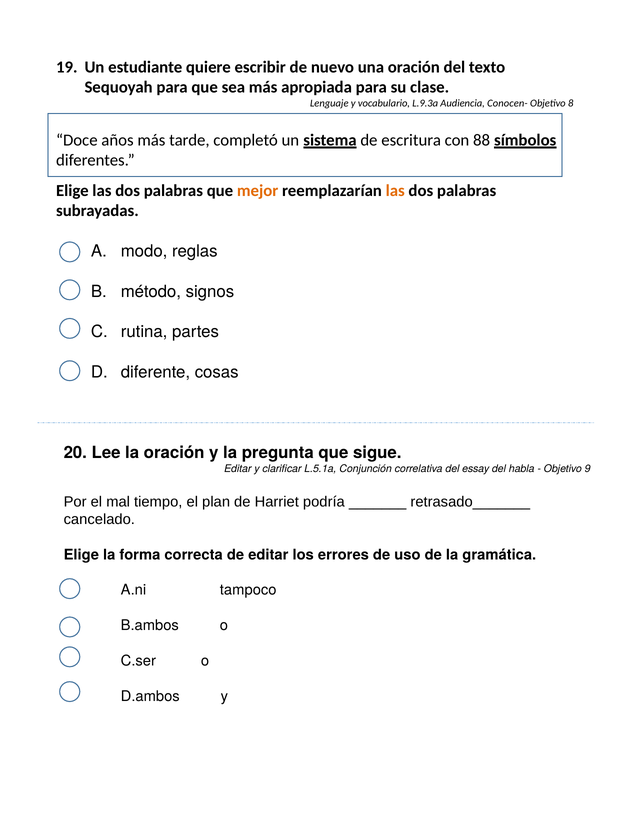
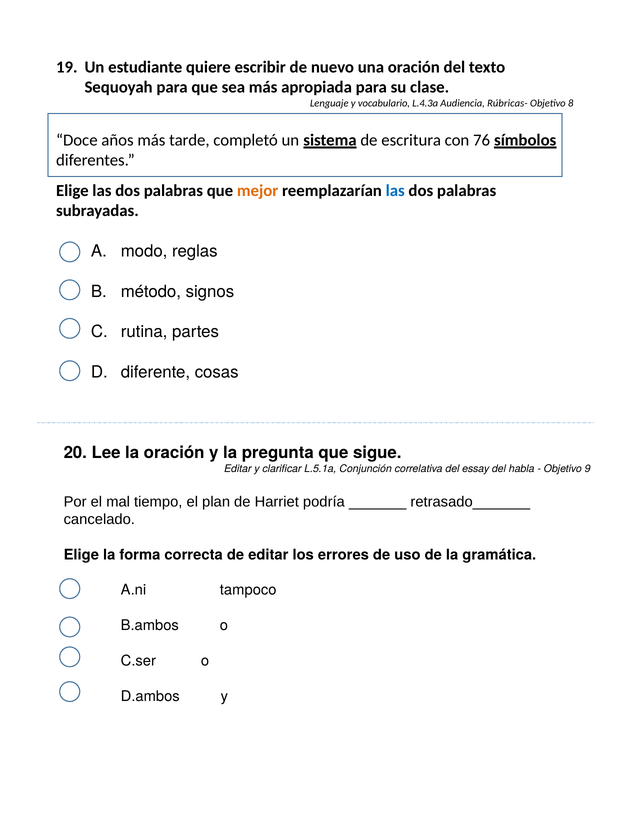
L.9.3a: L.9.3a -> L.4.3a
Conocen-: Conocen- -> Rúbricas-
88: 88 -> 76
las at (395, 191) colour: orange -> blue
